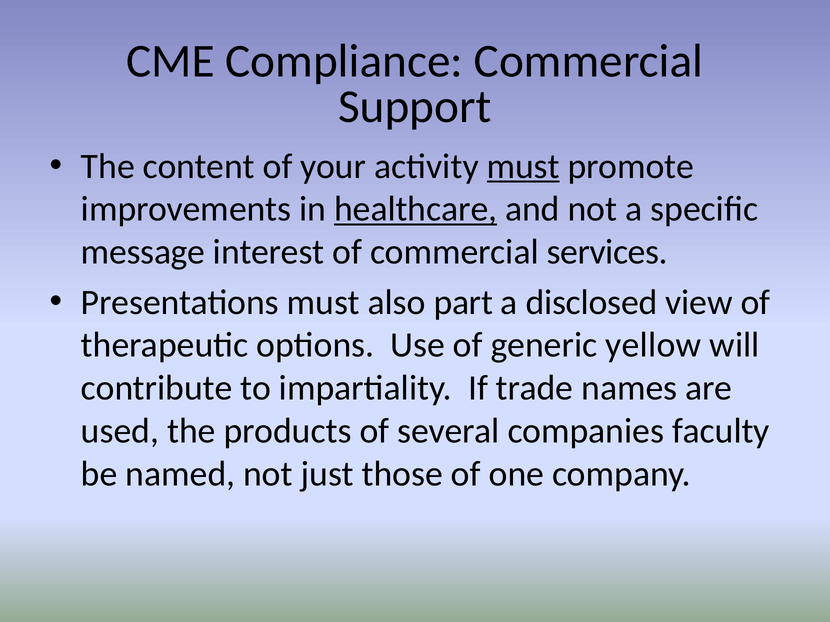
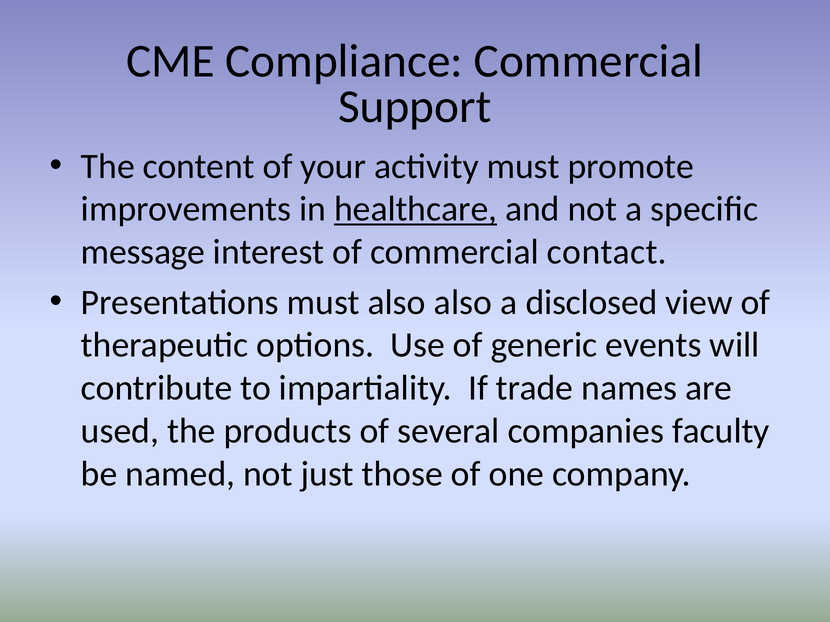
must at (523, 166) underline: present -> none
services: services -> contact
also part: part -> also
yellow: yellow -> events
